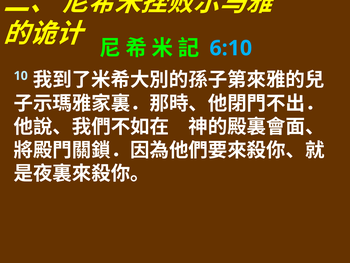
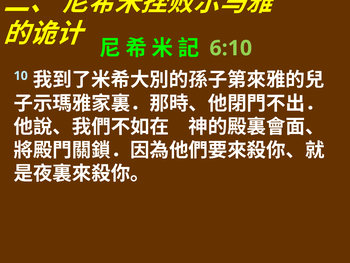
6:10 colour: light blue -> light green
